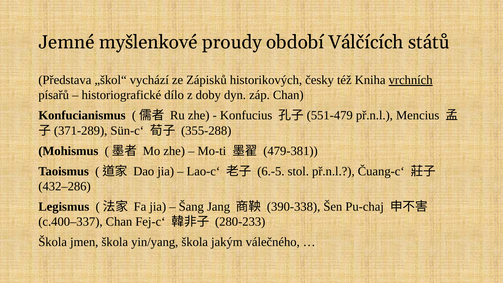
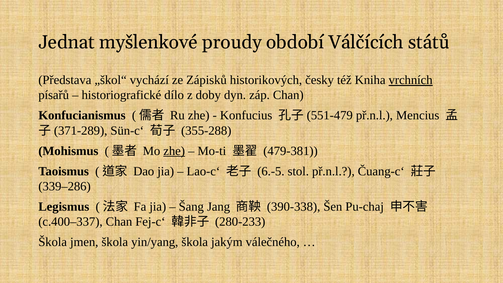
Jemné: Jemné -> Jednat
zhe at (174, 151) underline: none -> present
432–286: 432–286 -> 339–286
